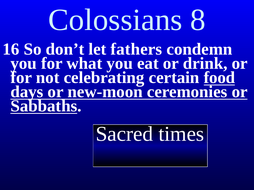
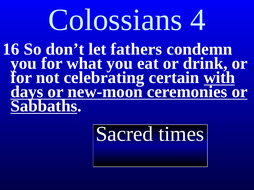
8: 8 -> 4
food: food -> with
